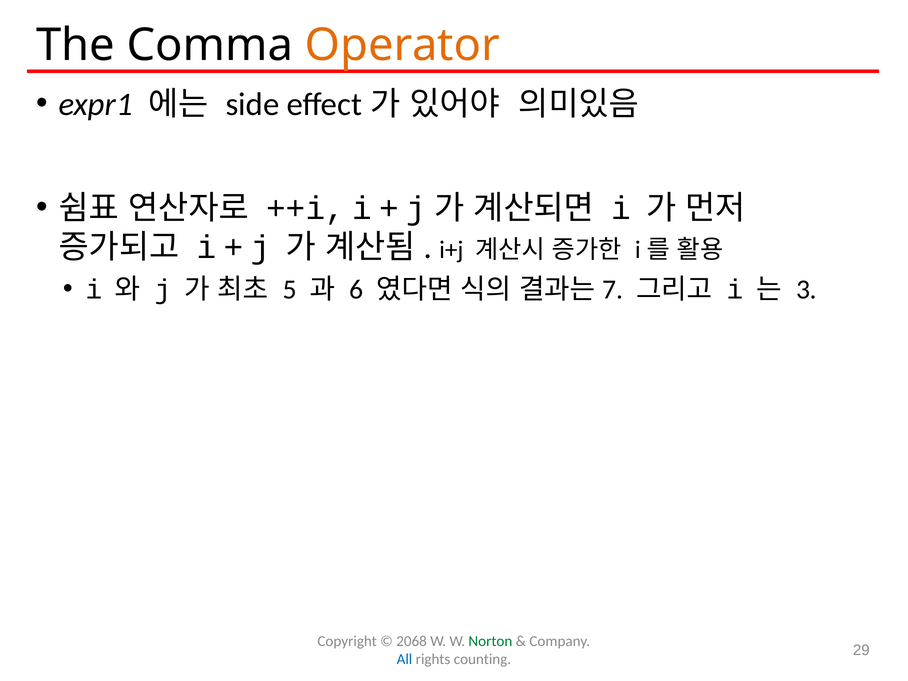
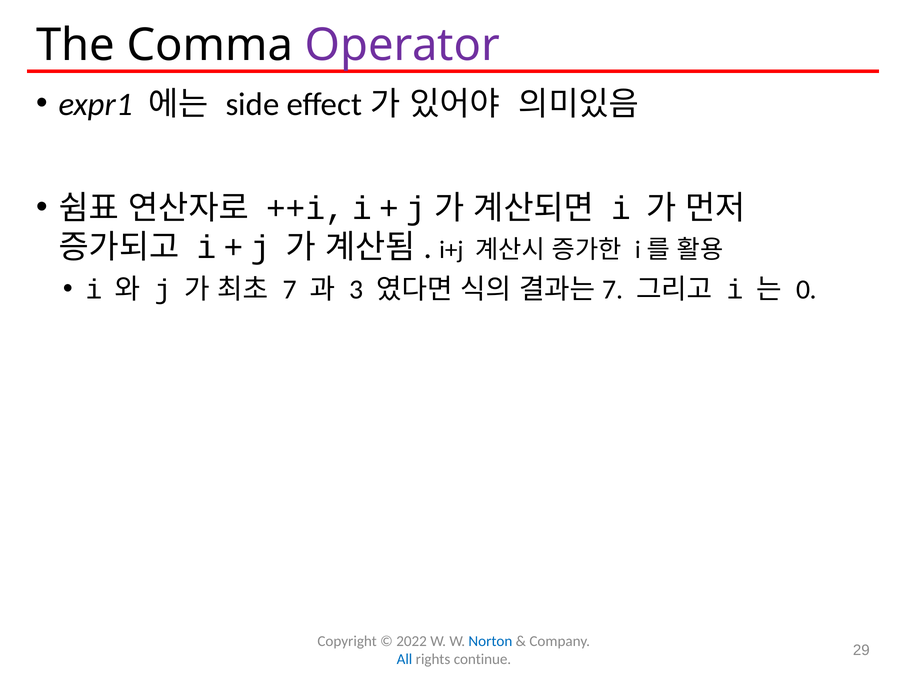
Operator colour: orange -> purple
5: 5 -> 7
6: 6 -> 3
3: 3 -> 0
2068: 2068 -> 2022
Norton colour: green -> blue
counting: counting -> continue
